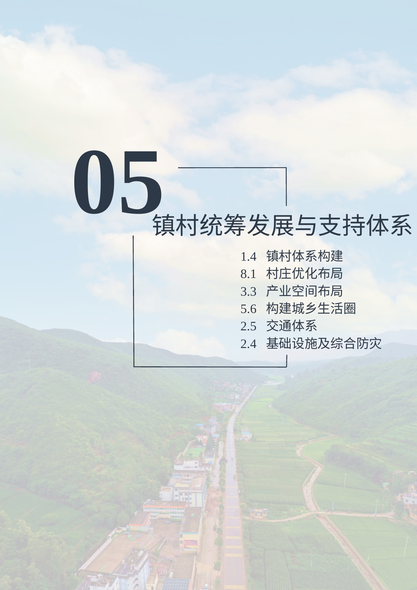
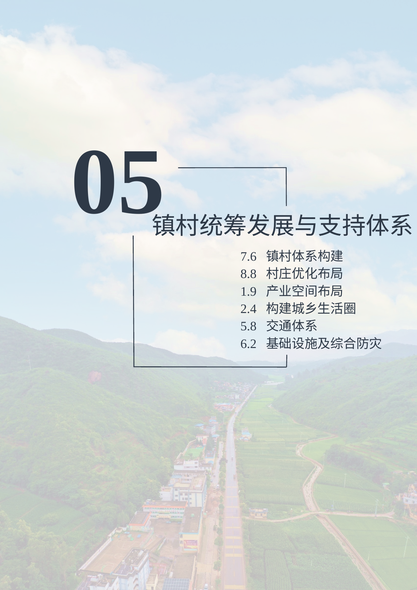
1.4: 1.4 -> 7.6
8.1: 8.1 -> 8.8
3.3: 3.3 -> 1.9
5.6: 5.6 -> 2.4
2.5: 2.5 -> 5.8
2.4: 2.4 -> 6.2
